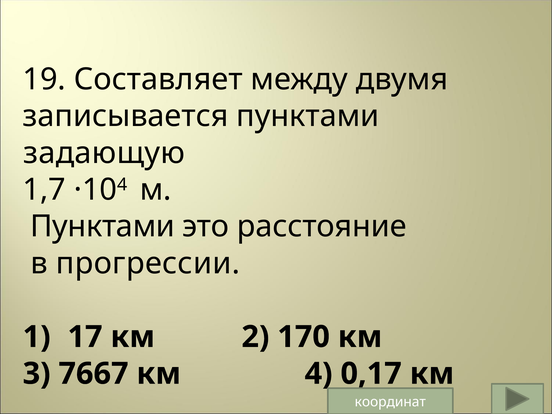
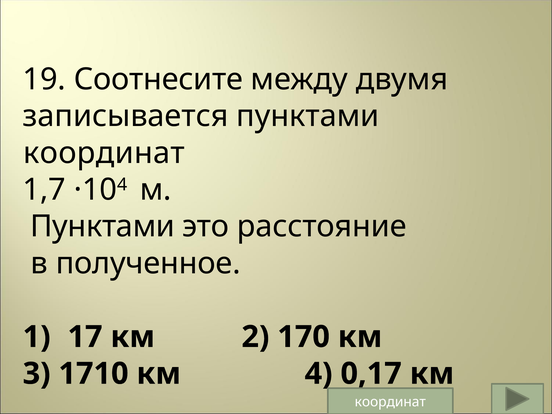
Составляет: Составляет -> Соотнесите
задающую at (104, 153): задающую -> координат
прогрессии: прогрессии -> полученное
7667: 7667 -> 1710
